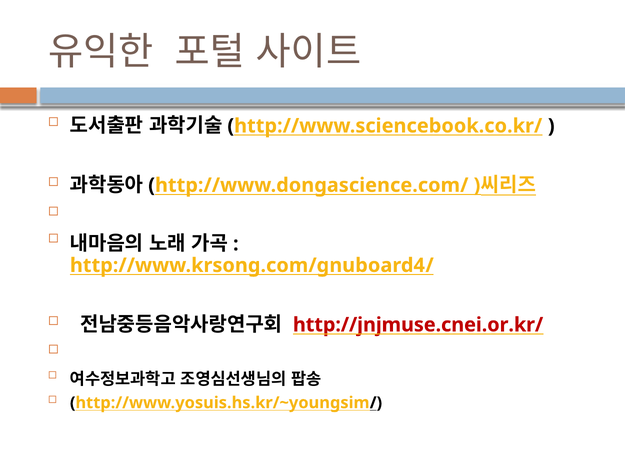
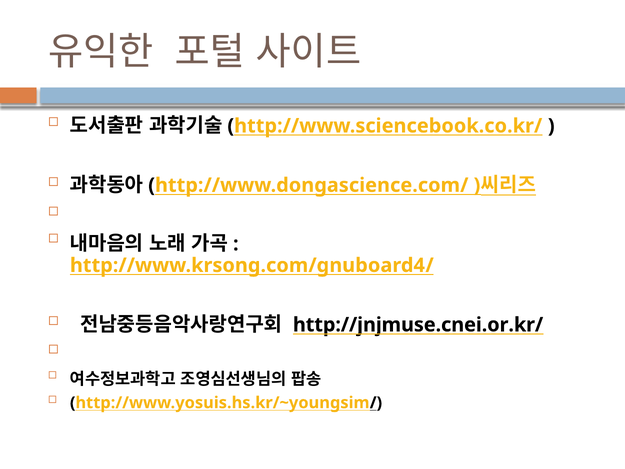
http://jnjmuse.cnei.or.kr/ colour: red -> black
